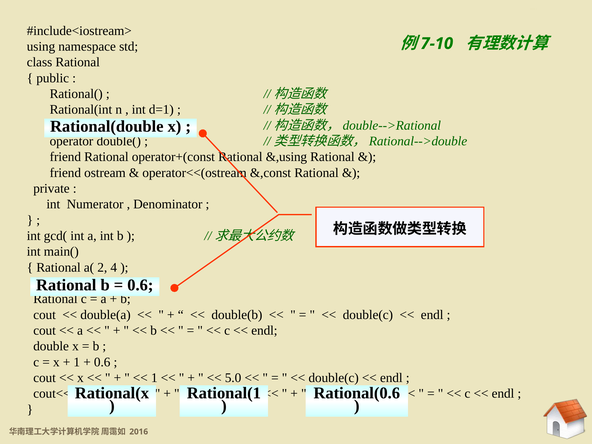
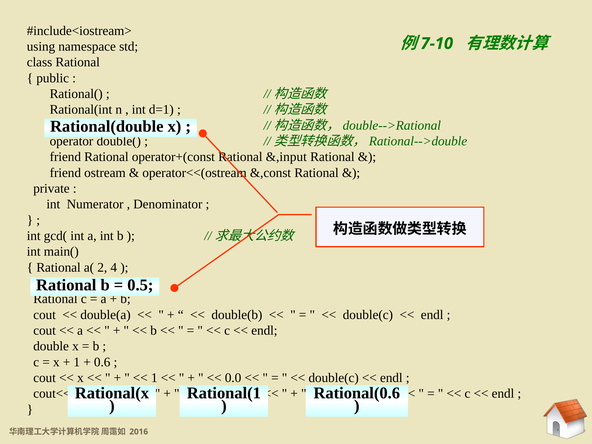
&,using: &,using -> &,input
0.6 at (140, 285): 0.6 -> 0.5
5.0: 5.0 -> 0.0
